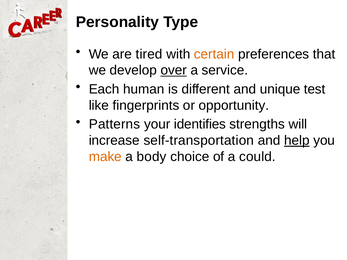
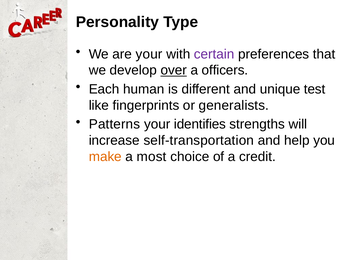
are tired: tired -> your
certain colour: orange -> purple
service: service -> officers
opportunity: opportunity -> generalists
help underline: present -> none
body: body -> most
could: could -> credit
